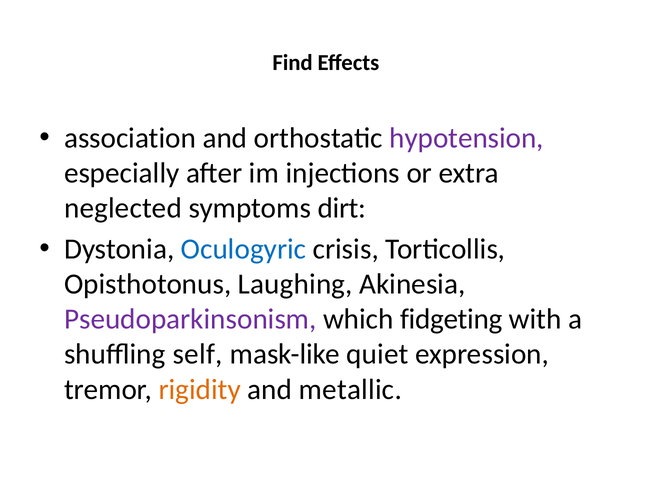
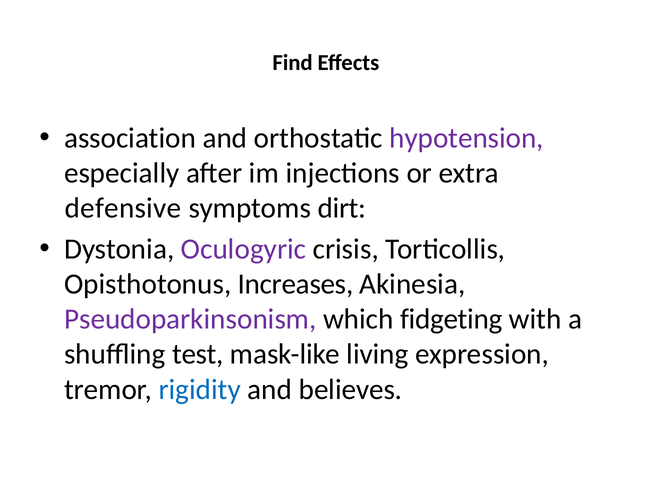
neglected: neglected -> defensive
Oculogyric colour: blue -> purple
Laughing: Laughing -> Increases
self: self -> test
quiet: quiet -> living
rigidity colour: orange -> blue
metallic: metallic -> believes
